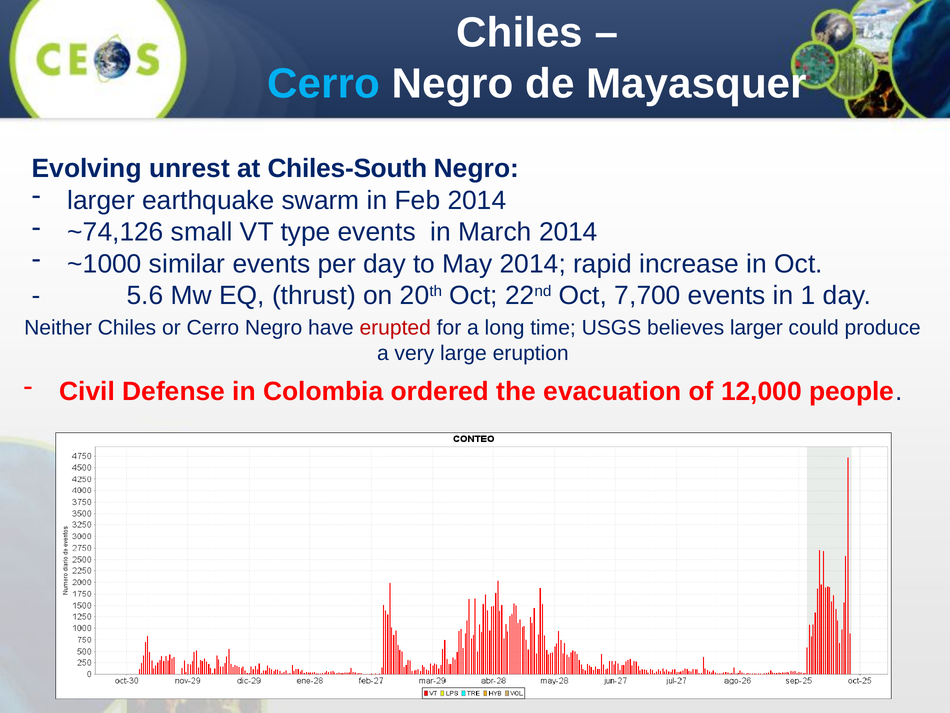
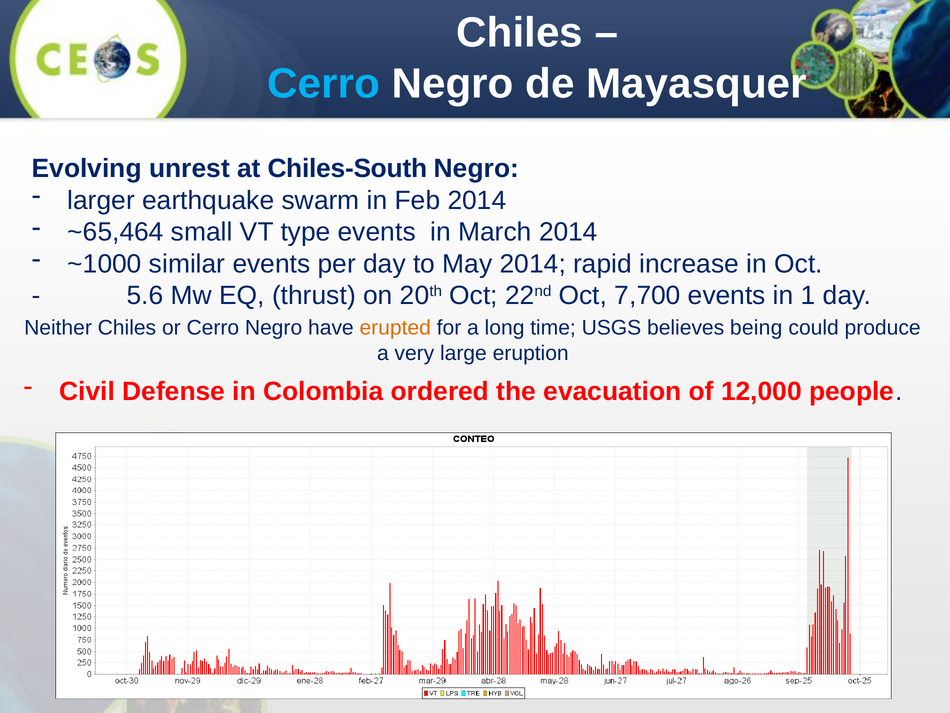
~74,126: ~74,126 -> ~65,464
erupted colour: red -> orange
believes larger: larger -> being
